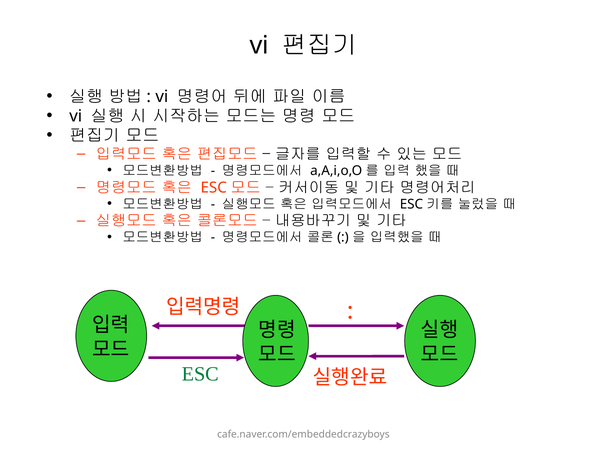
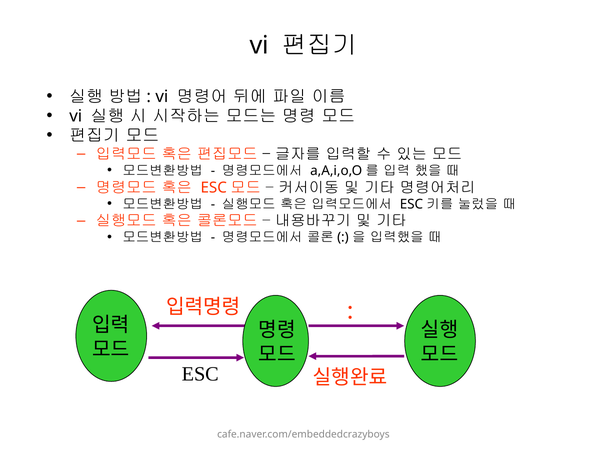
ESC at (200, 374) colour: green -> black
